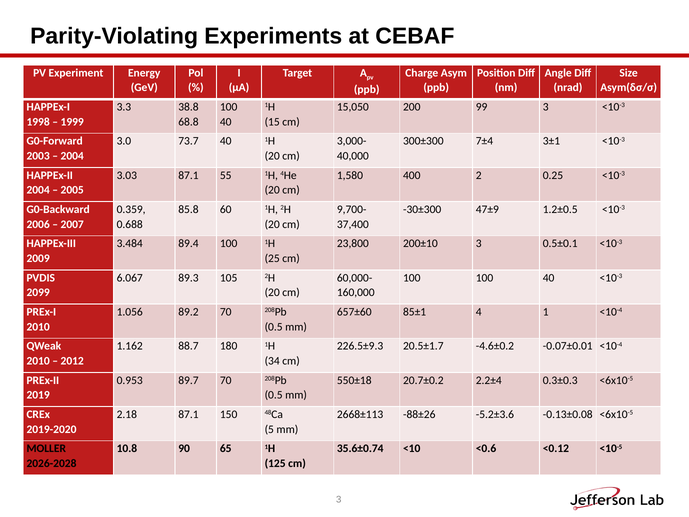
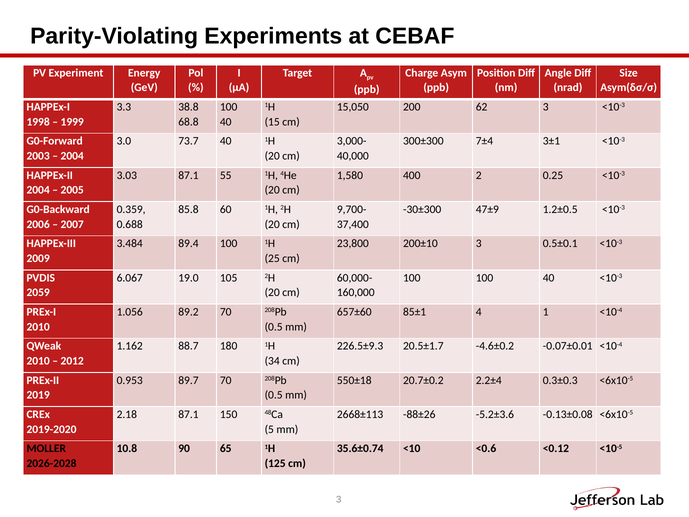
99: 99 -> 62
89.3: 89.3 -> 19.0
2099: 2099 -> 2059
